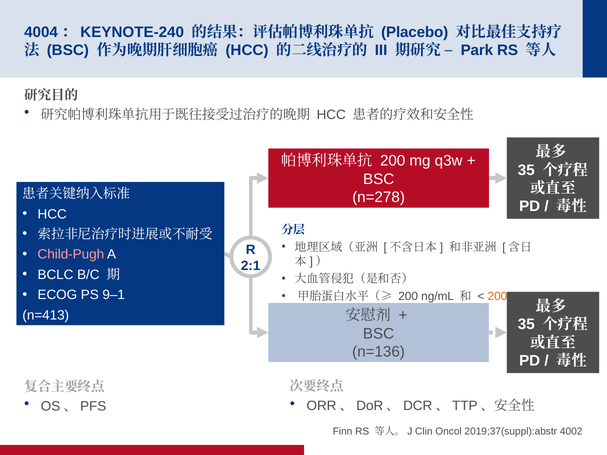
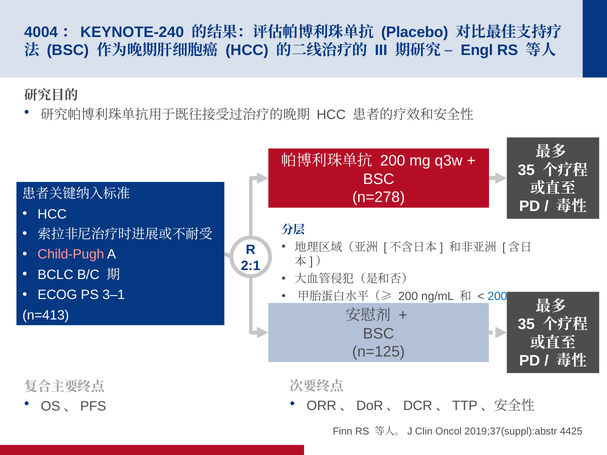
Park: Park -> Engl
9–1: 9–1 -> 3–1
200 at (497, 297) colour: orange -> blue
n=136: n=136 -> n=125
4002: 4002 -> 4425
